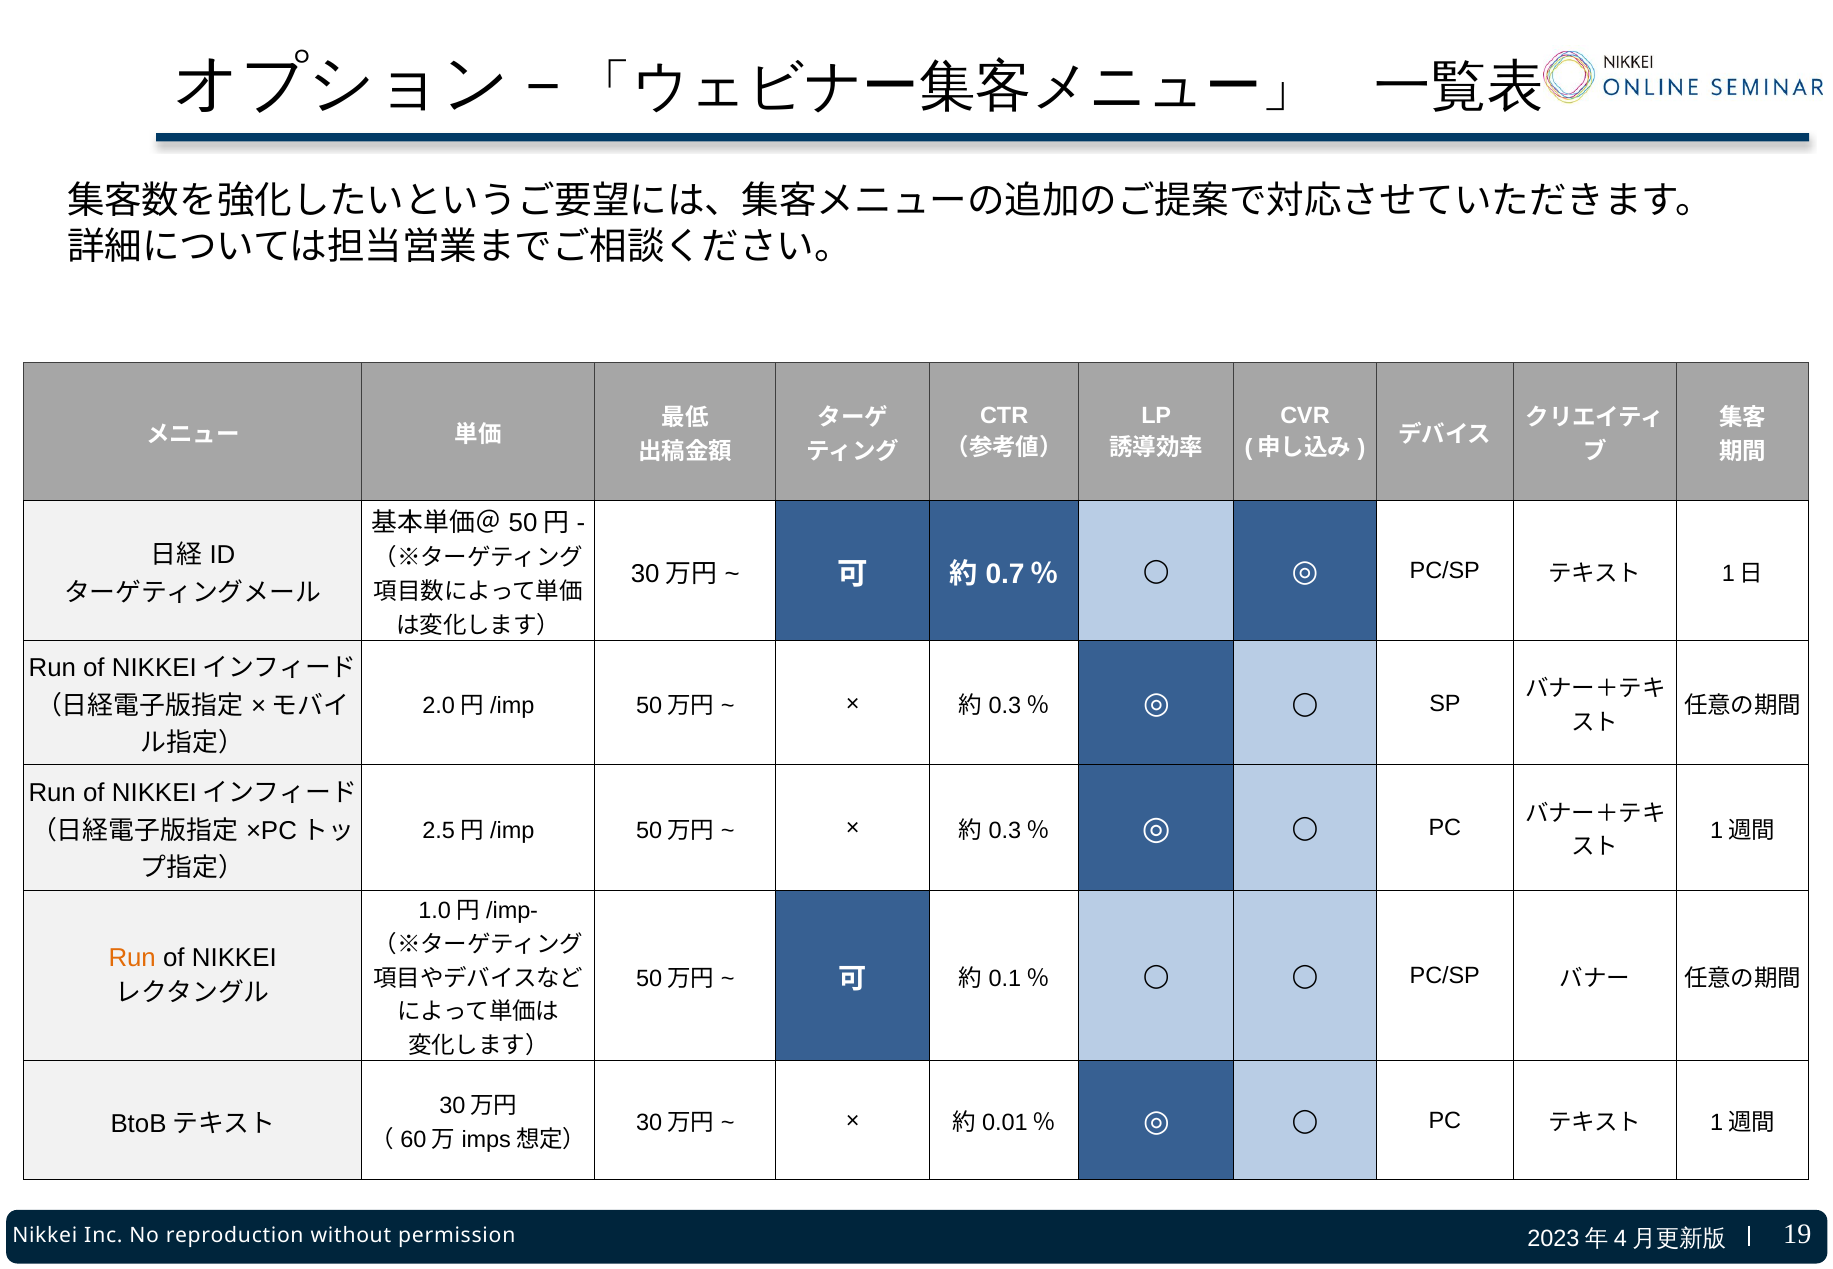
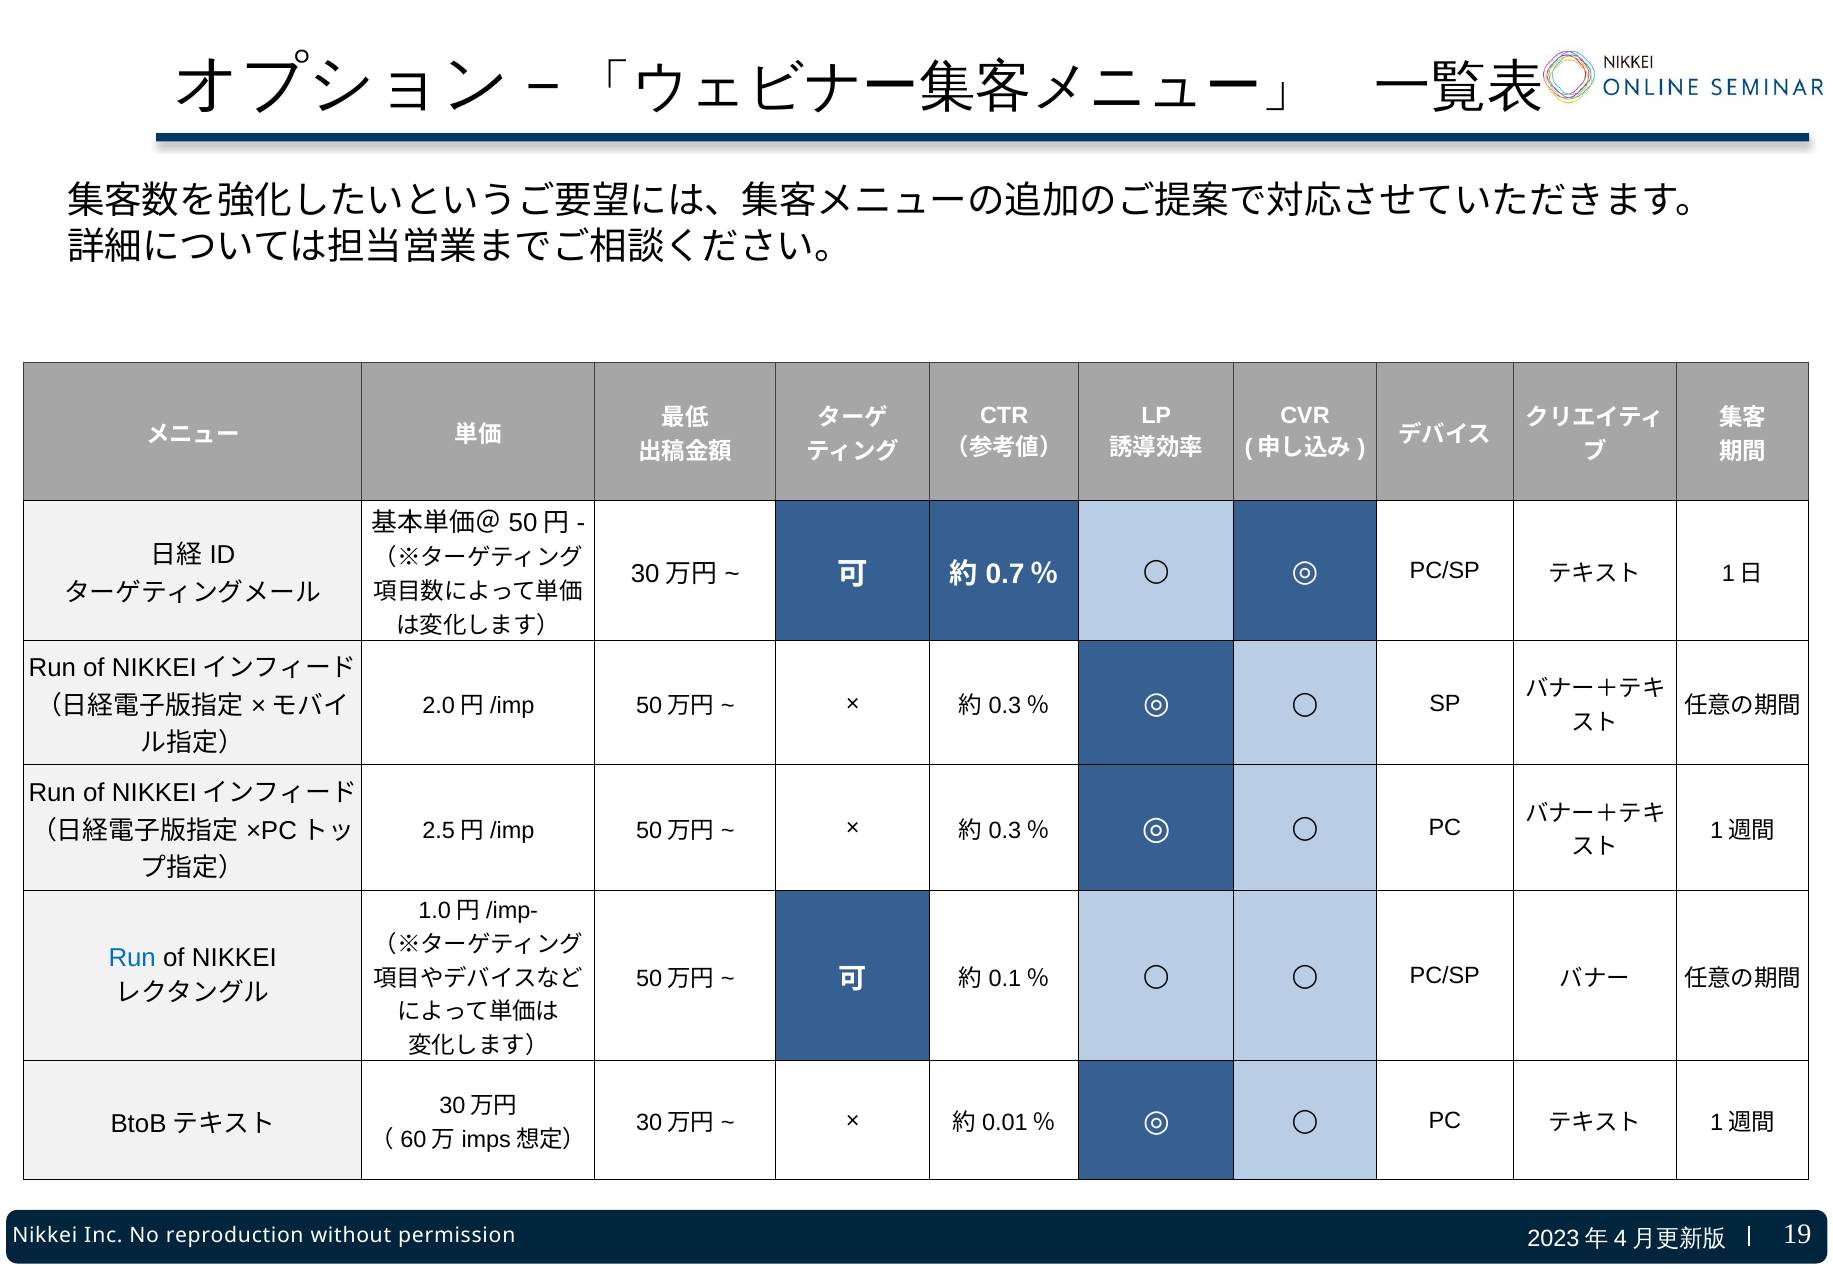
Run at (132, 958) colour: orange -> blue
